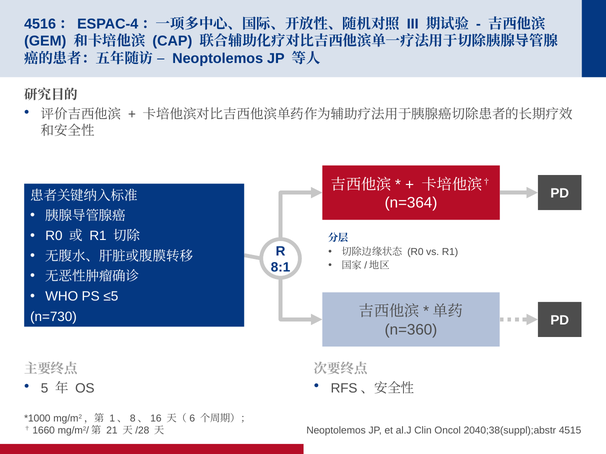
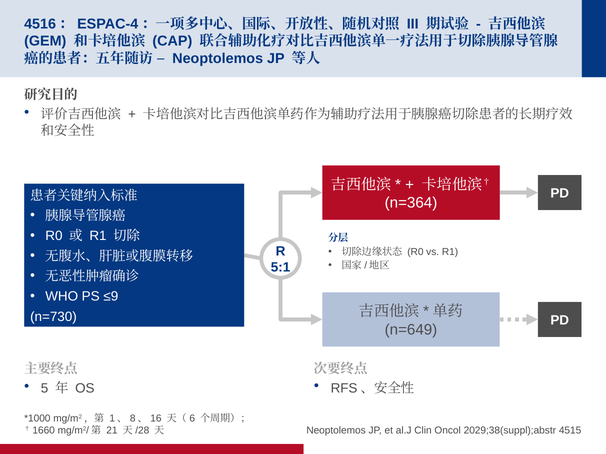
8:1: 8:1 -> 5:1
≤5: ≤5 -> ≤9
n=360: n=360 -> n=649
2040;38(suppl);abstr: 2040;38(suppl);abstr -> 2029;38(suppl);abstr
